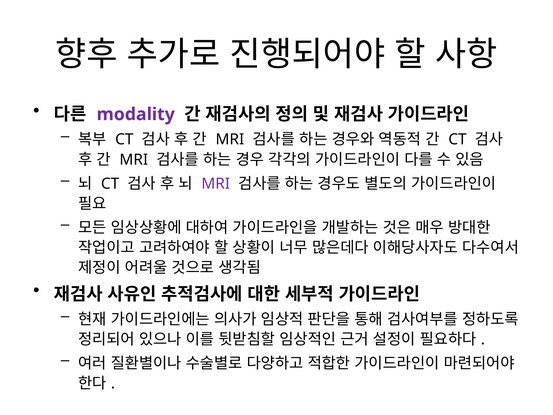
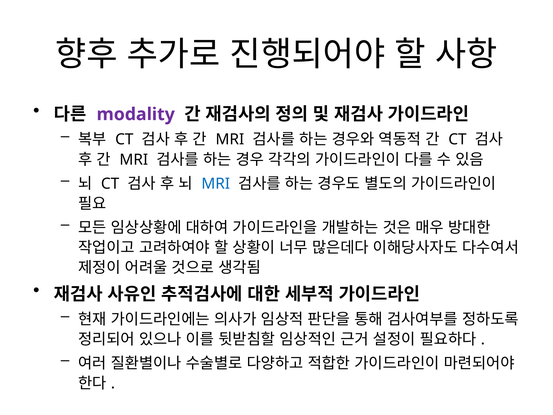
MRI at (216, 184) colour: purple -> blue
